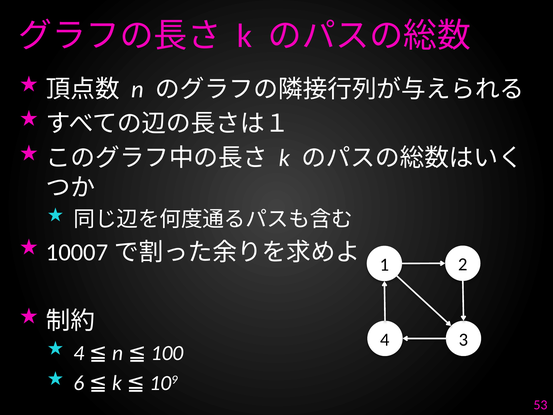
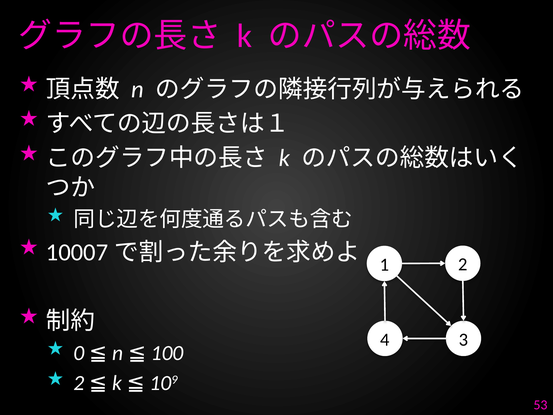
4 at (79, 353): 4 -> 0
6 at (79, 383): 6 -> 2
